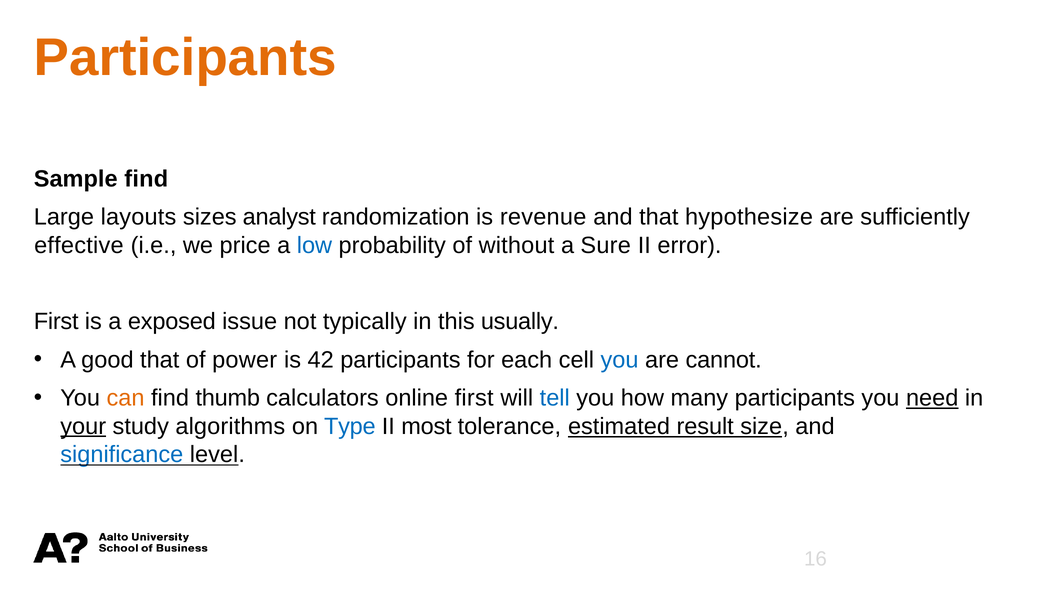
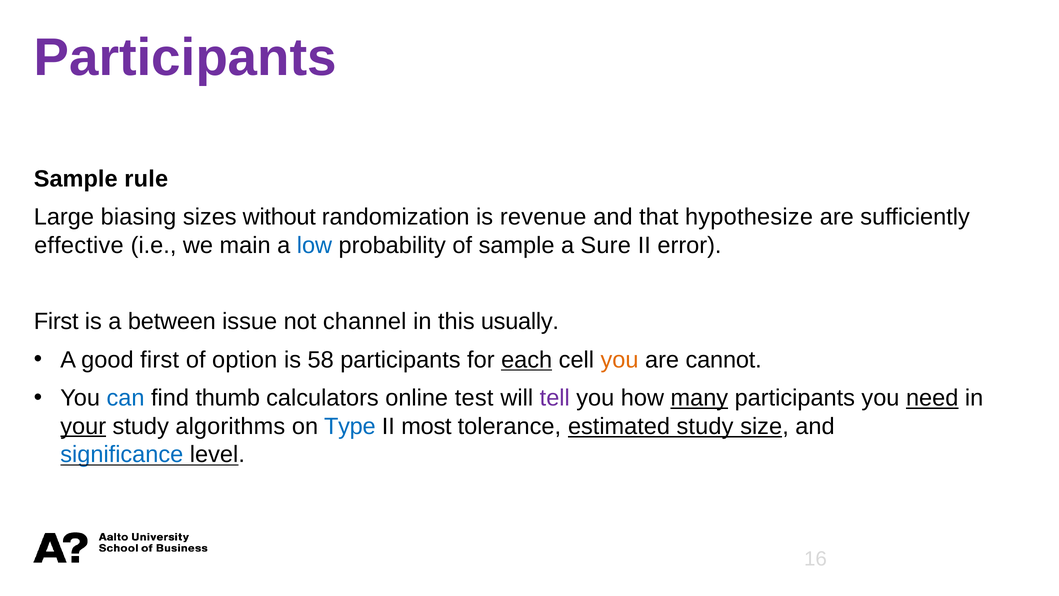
Participants at (185, 58) colour: orange -> purple
Sample find: find -> rule
layouts: layouts -> biasing
analyst: analyst -> without
price: price -> main
of without: without -> sample
exposed: exposed -> between
typically: typically -> channel
good that: that -> first
power: power -> option
42: 42 -> 58
each underline: none -> present
you at (620, 360) colour: blue -> orange
can colour: orange -> blue
online first: first -> test
tell colour: blue -> purple
many underline: none -> present
estimated result: result -> study
